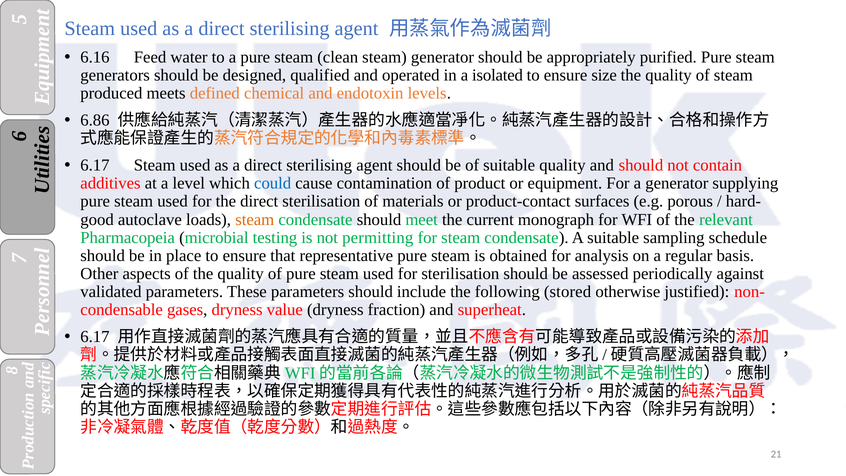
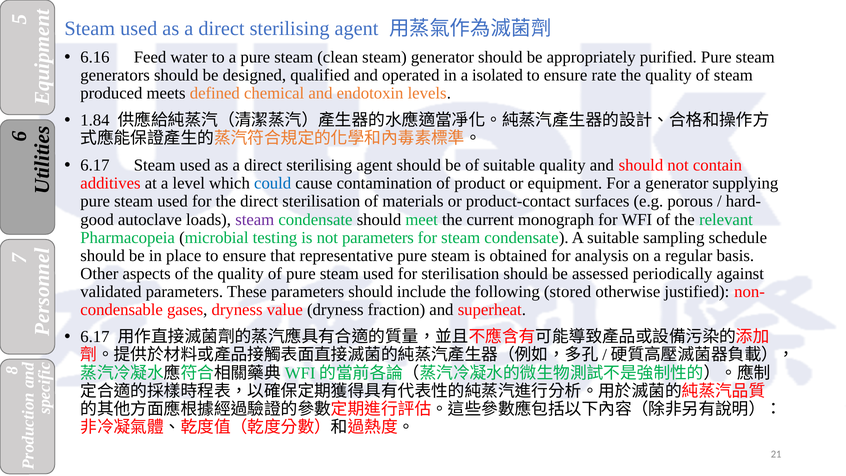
size: size -> rate
6.86: 6.86 -> 1.84
steam at (255, 219) colour: orange -> purple
not permitting: permitting -> parameters
